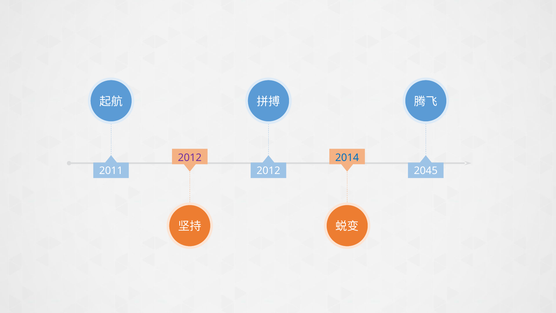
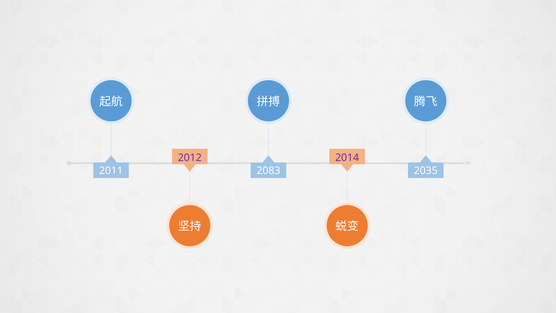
2014 colour: blue -> purple
2012 at (268, 171): 2012 -> 2083
2045: 2045 -> 2035
